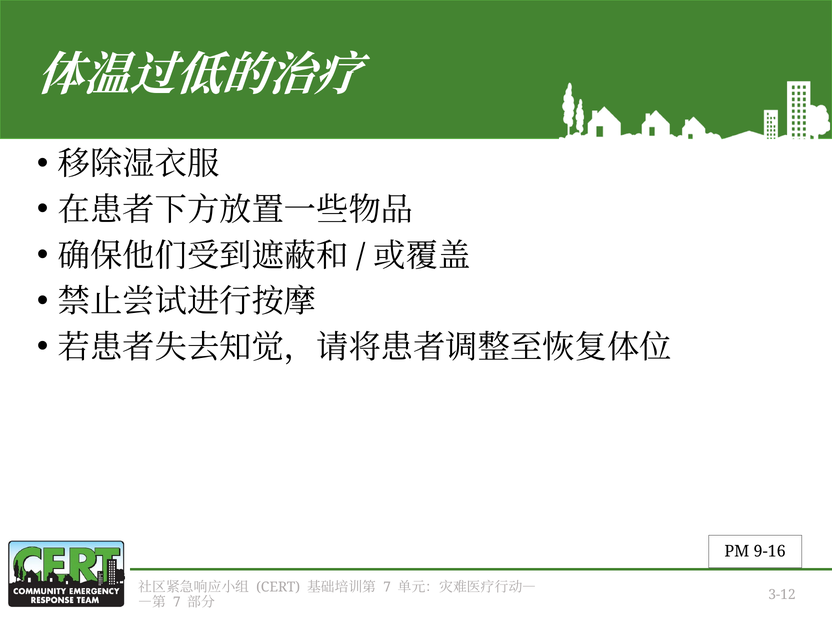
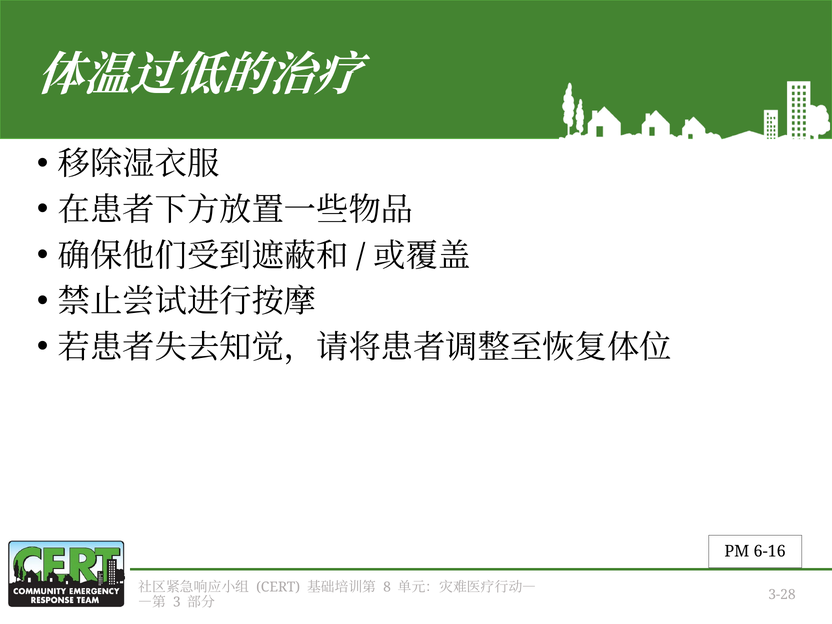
9-16: 9-16 -> 6-16
7 at (387, 587): 7 -> 8
7 at (177, 602): 7 -> 3
3-12: 3-12 -> 3-28
